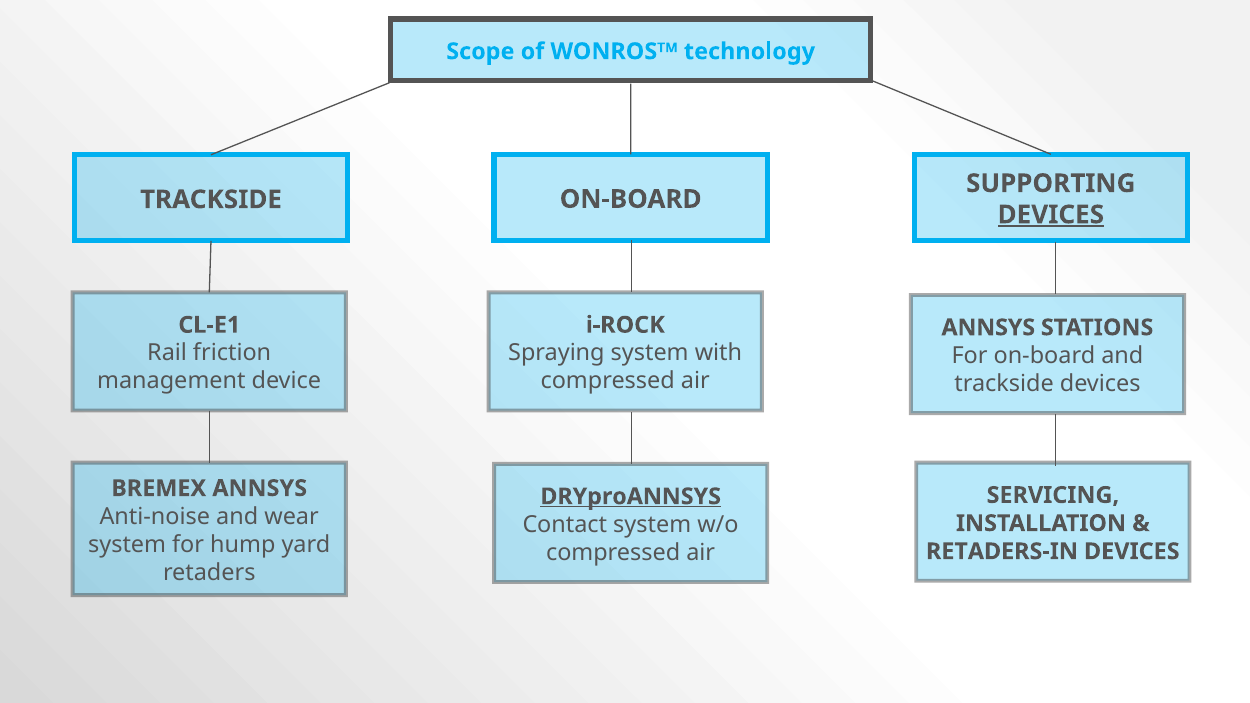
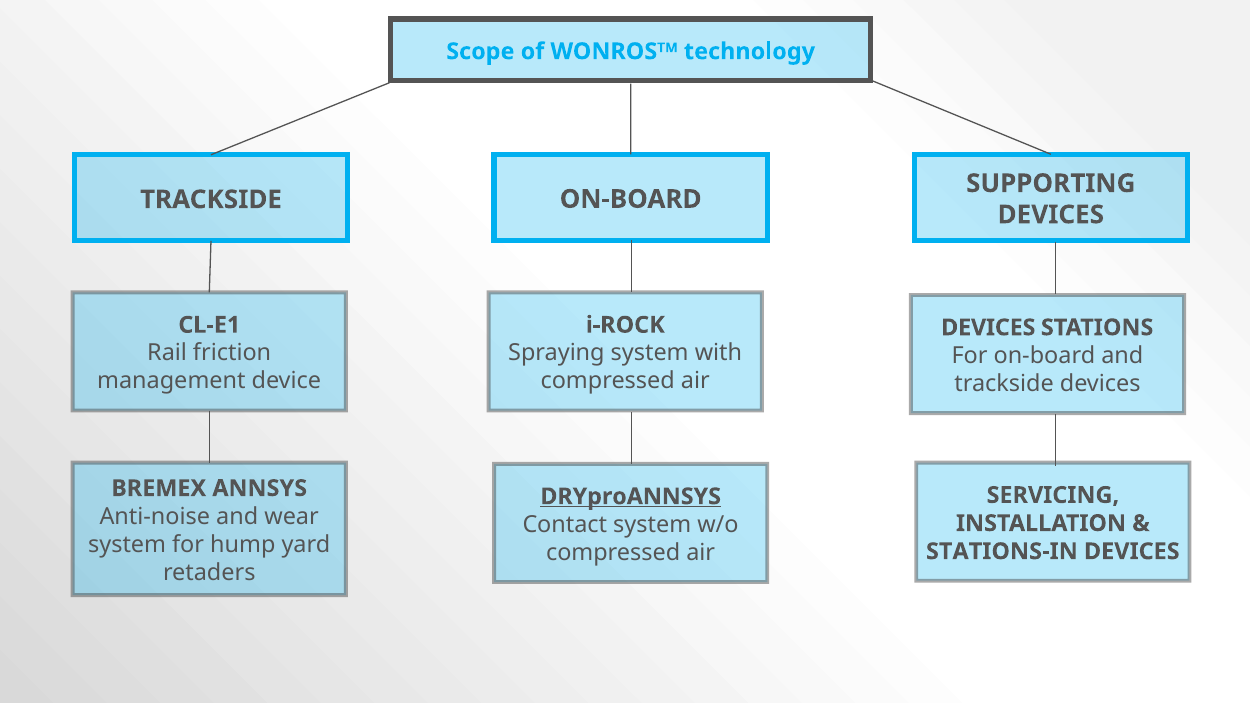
DEVICES at (1051, 215) underline: present -> none
ANNSYS at (988, 328): ANNSYS -> DEVICES
RETADERS-IN: RETADERS-IN -> STATIONS-IN
